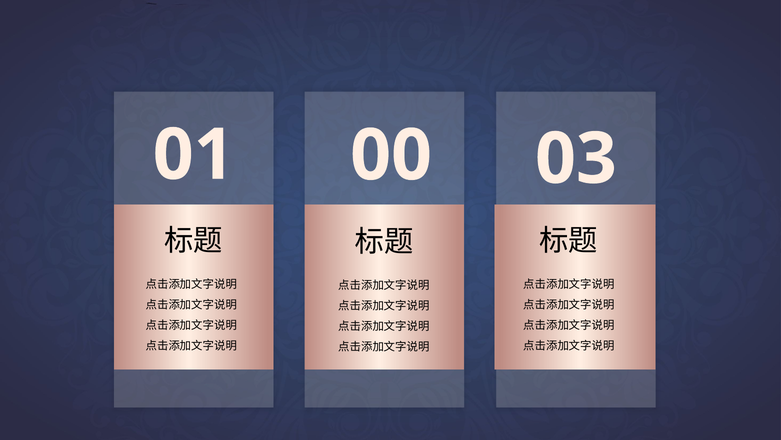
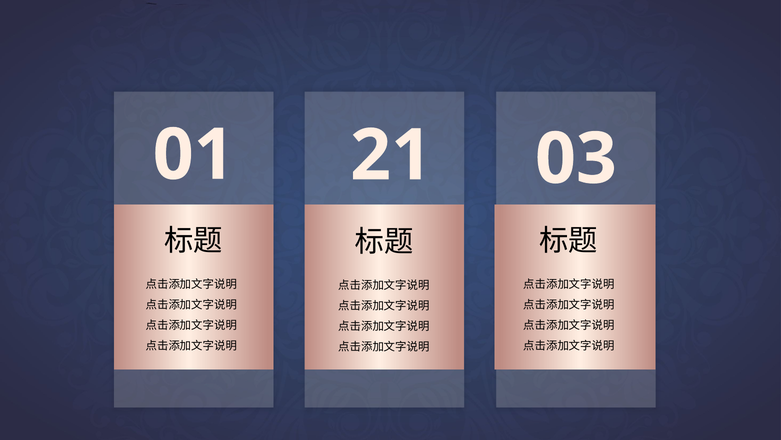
00: 00 -> 21
